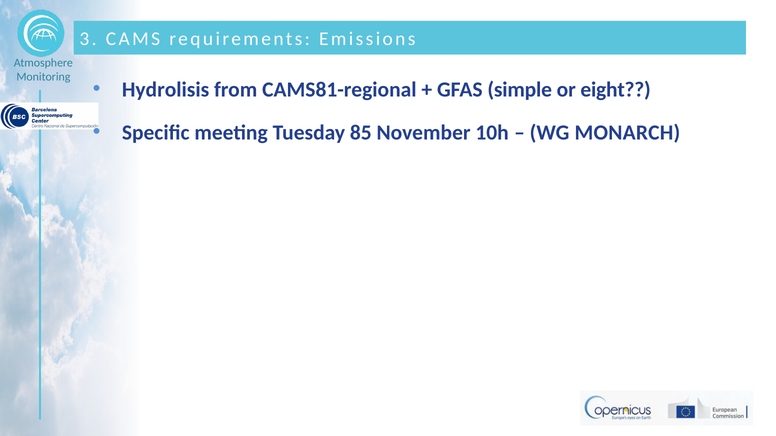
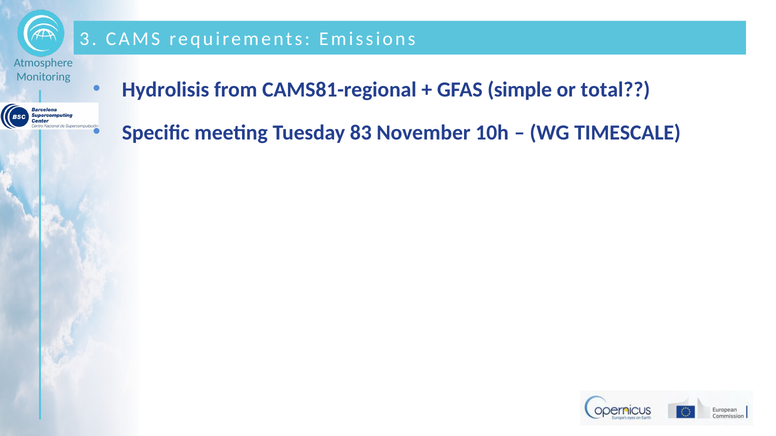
eight: eight -> total
85: 85 -> 83
MONARCH: MONARCH -> TIMESCALE
